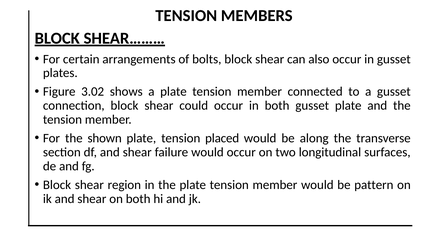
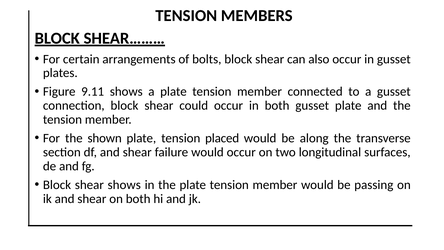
3.02: 3.02 -> 9.11
shear region: region -> shows
pattern: pattern -> passing
